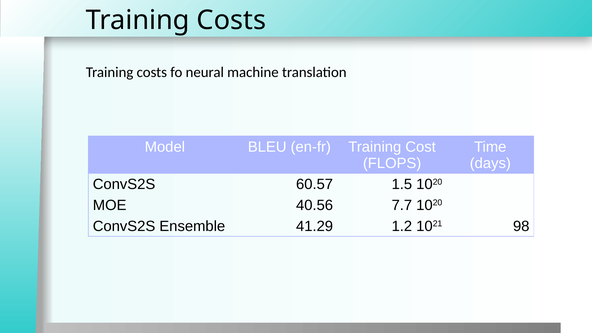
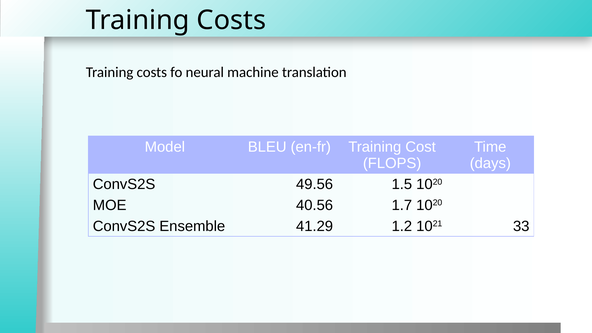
60.57: 60.57 -> 49.56
7.7: 7.7 -> 1.7
98: 98 -> 33
